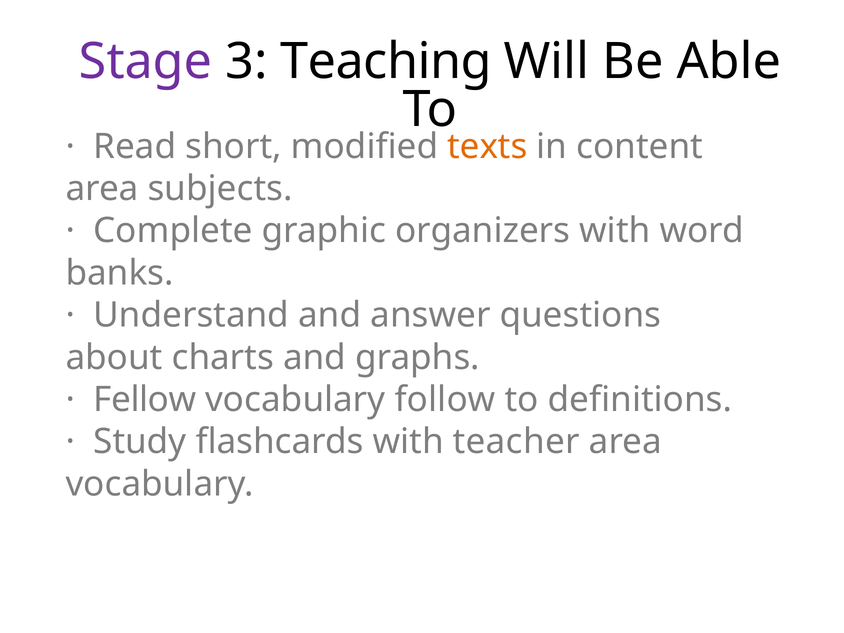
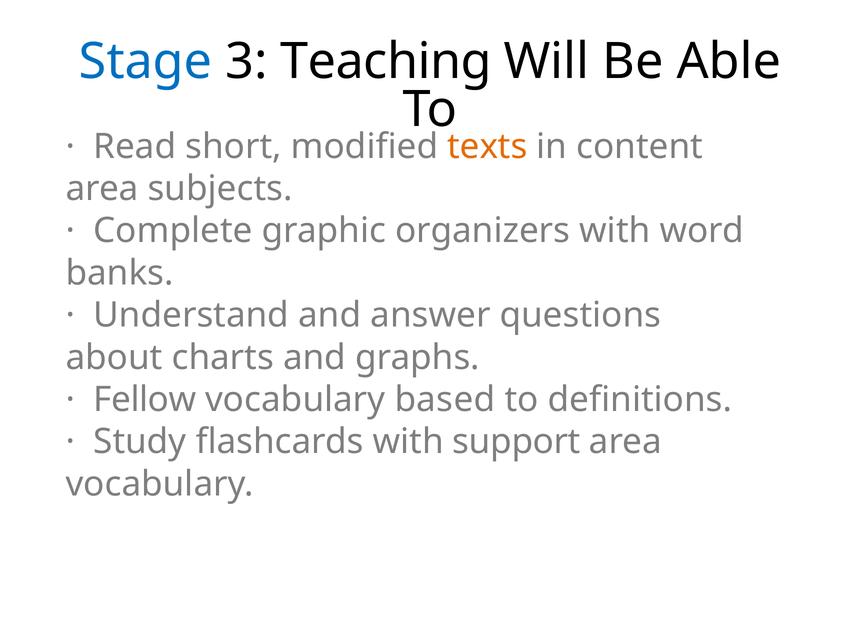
Stage colour: purple -> blue
follow: follow -> based
teacher: teacher -> support
